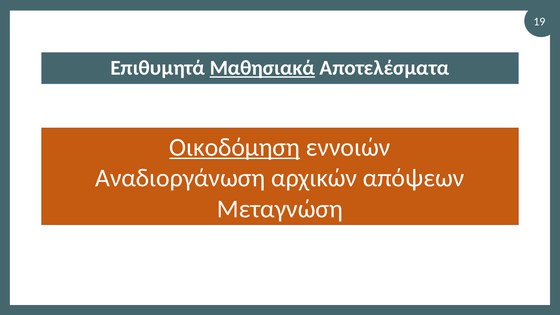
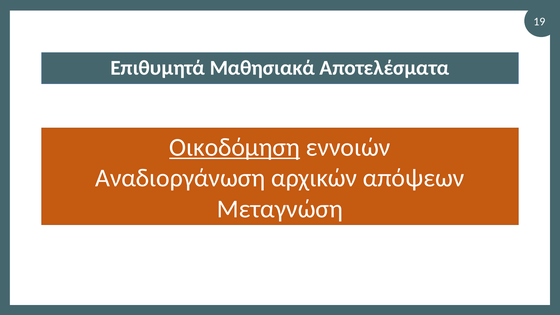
Μαθησιακά underline: present -> none
